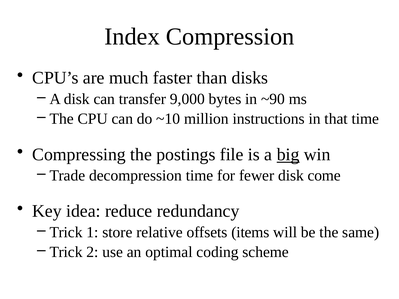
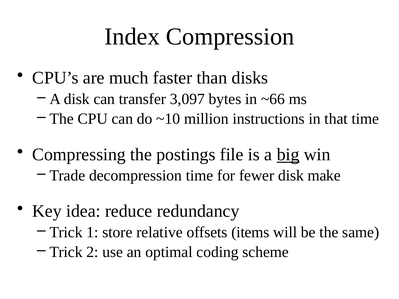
9,000: 9,000 -> 3,097
~90: ~90 -> ~66
come: come -> make
